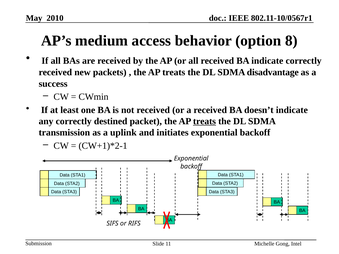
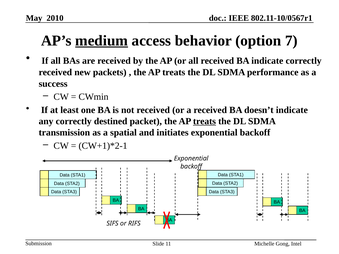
medium underline: none -> present
8: 8 -> 7
disadvantage: disadvantage -> performance
uplink: uplink -> spatial
